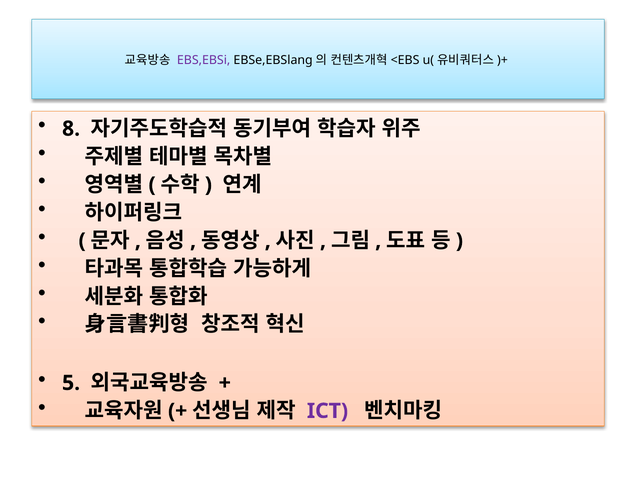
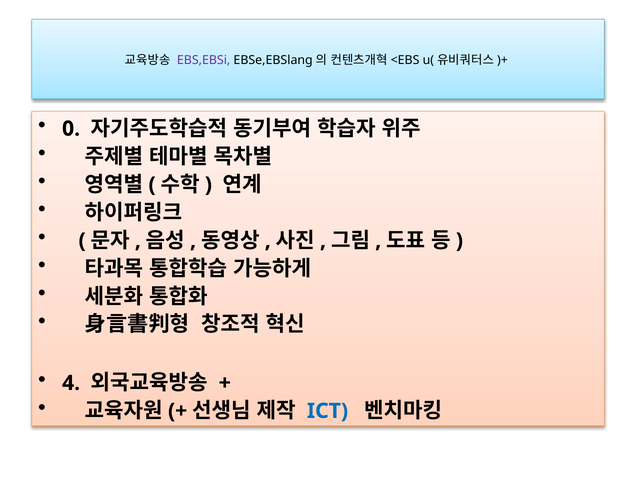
8: 8 -> 0
5: 5 -> 4
ICT colour: purple -> blue
